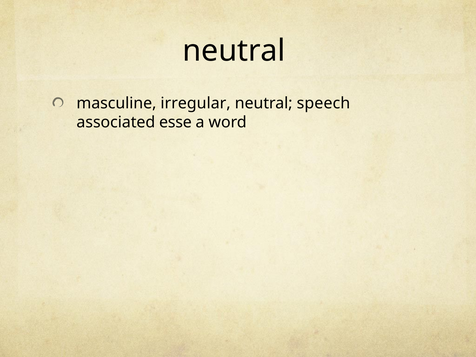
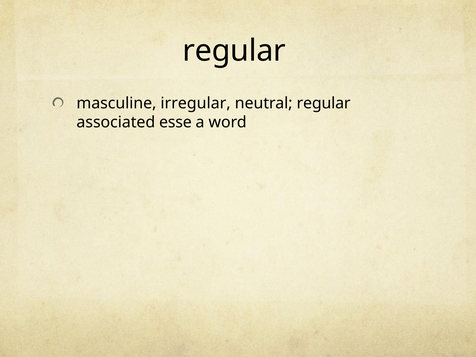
neutral at (234, 51): neutral -> regular
neutral speech: speech -> regular
